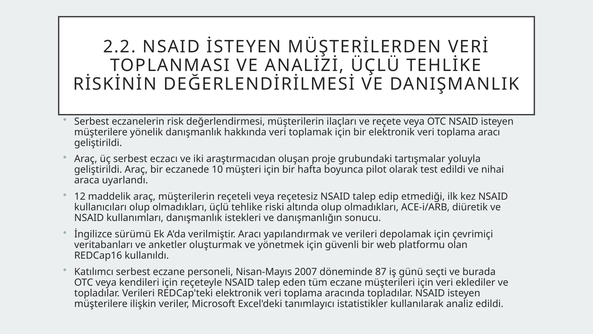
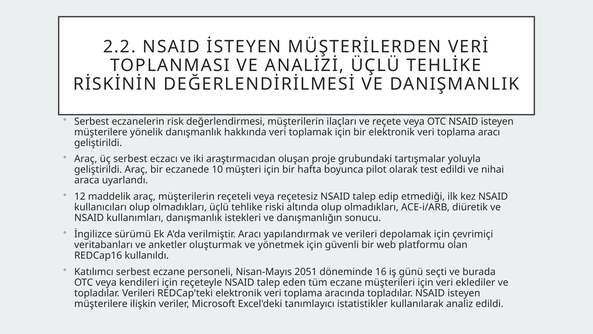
2007: 2007 -> 2051
87: 87 -> 16
